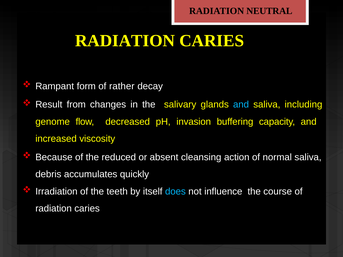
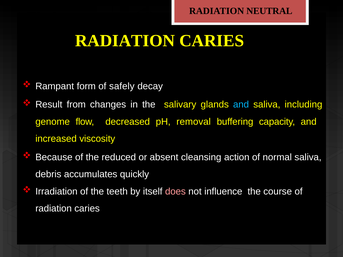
rather: rather -> safely
invasion: invasion -> removal
does colour: light blue -> pink
